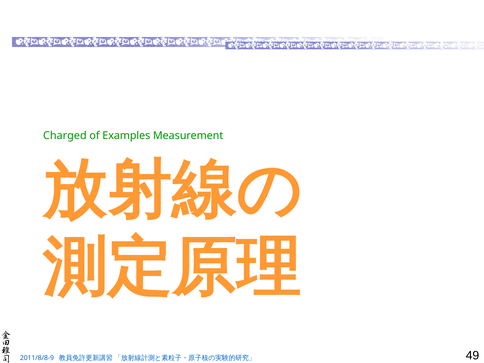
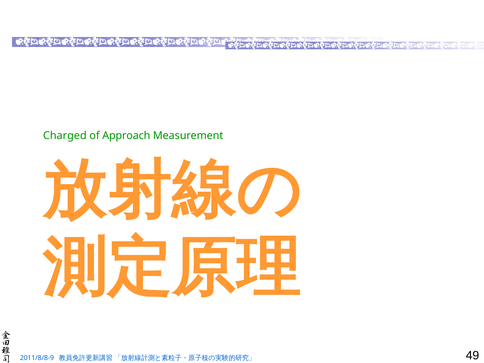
Examples: Examples -> Approach
